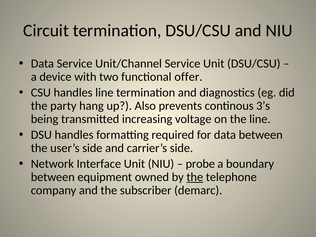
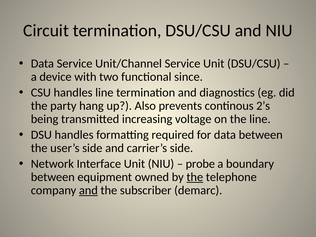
offer: offer -> since
3’s: 3’s -> 2’s
and at (88, 190) underline: none -> present
